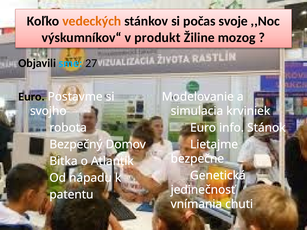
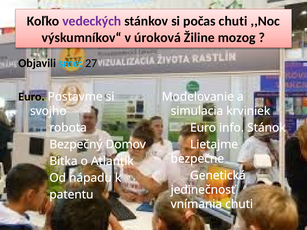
vedeckých colour: orange -> purple
počas svoje: svoje -> chuti
produkt: produkt -> úroková
